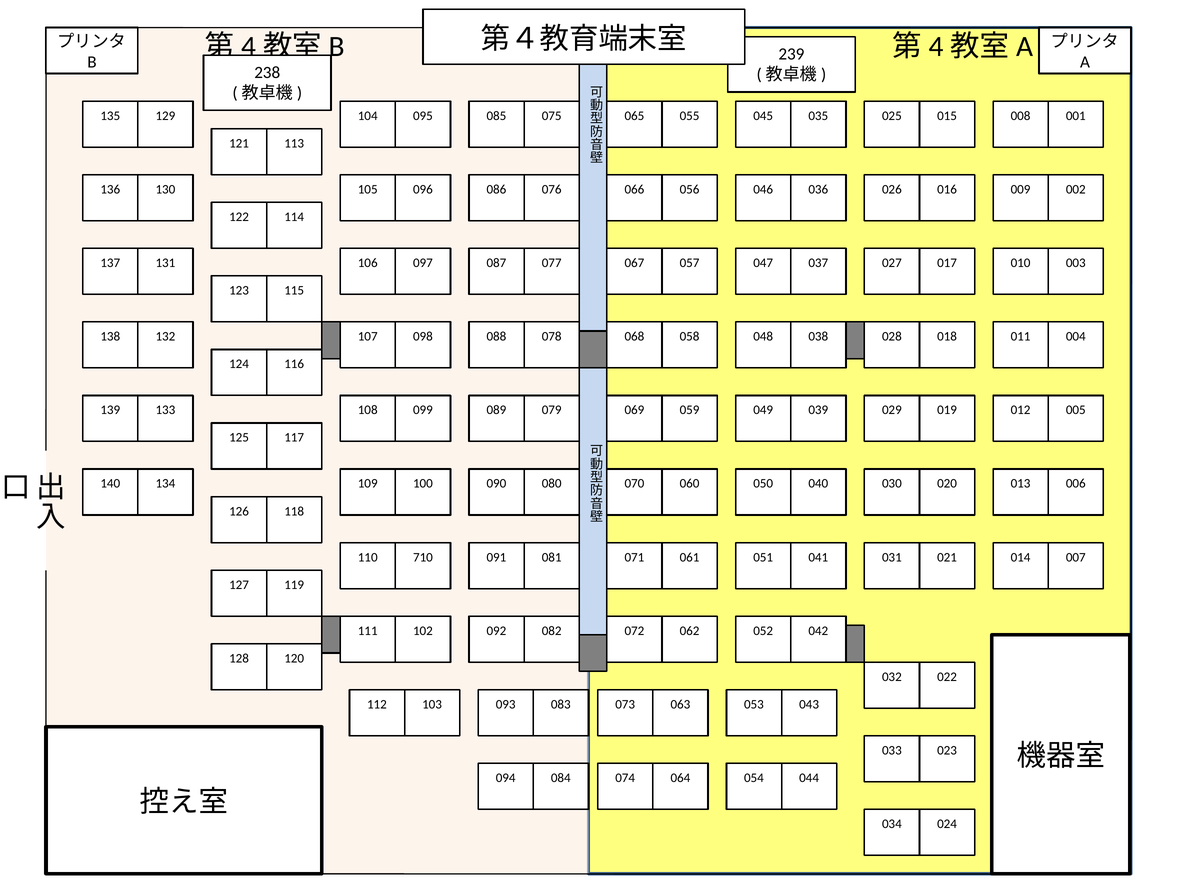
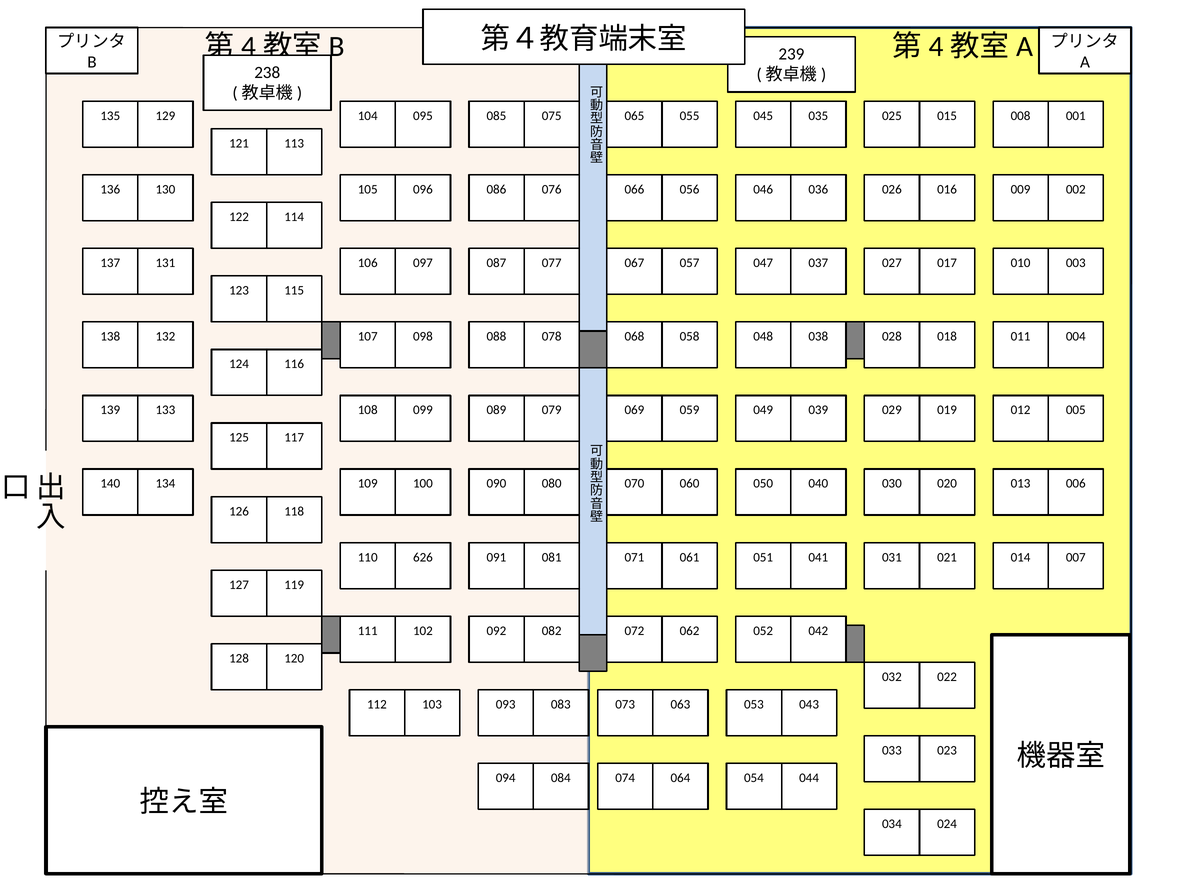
710: 710 -> 626
